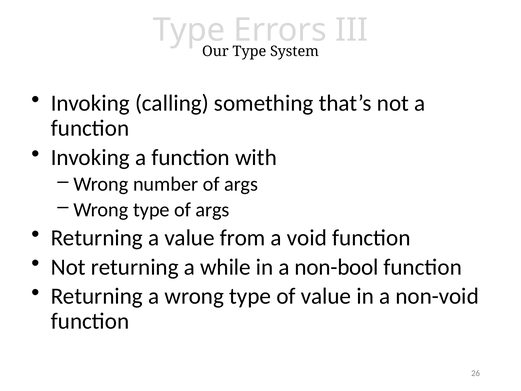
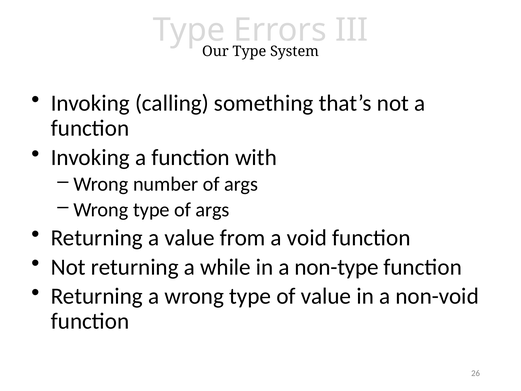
non-bool: non-bool -> non-type
